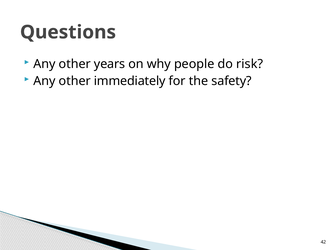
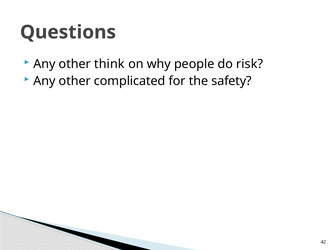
years: years -> think
immediately: immediately -> complicated
